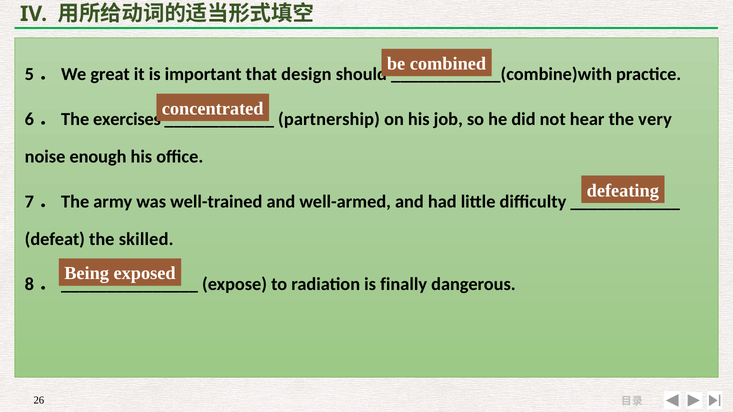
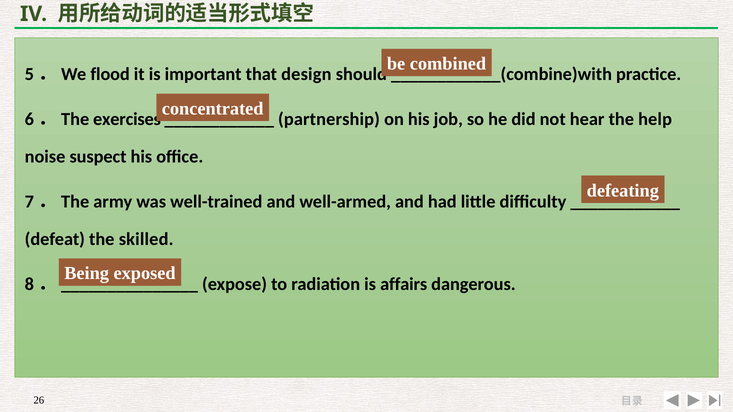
great: great -> flood
very: very -> help
enough: enough -> suspect
finally: finally -> affairs
